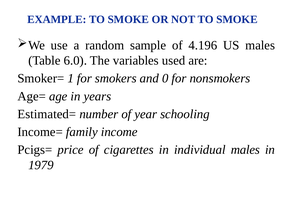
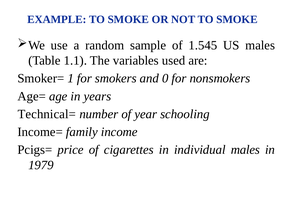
4.196: 4.196 -> 1.545
6.0: 6.0 -> 1.1
Estimated=: Estimated= -> Technical=
